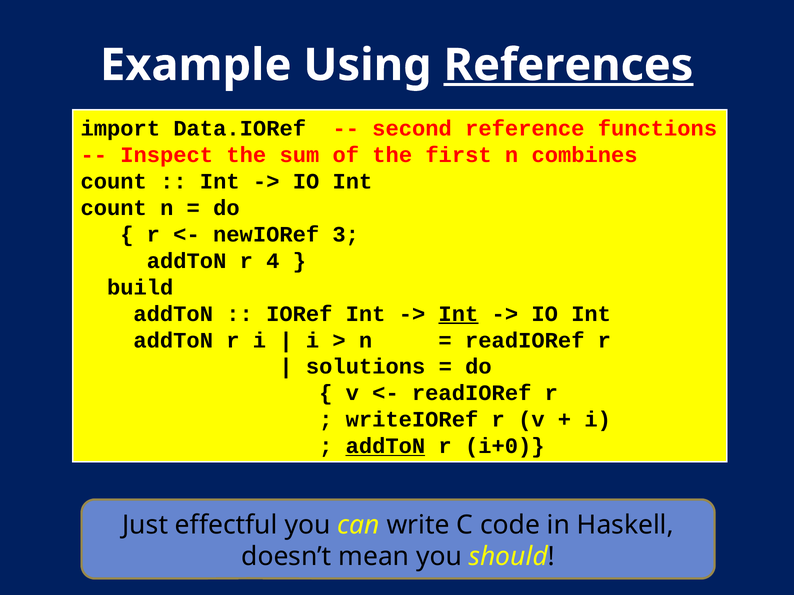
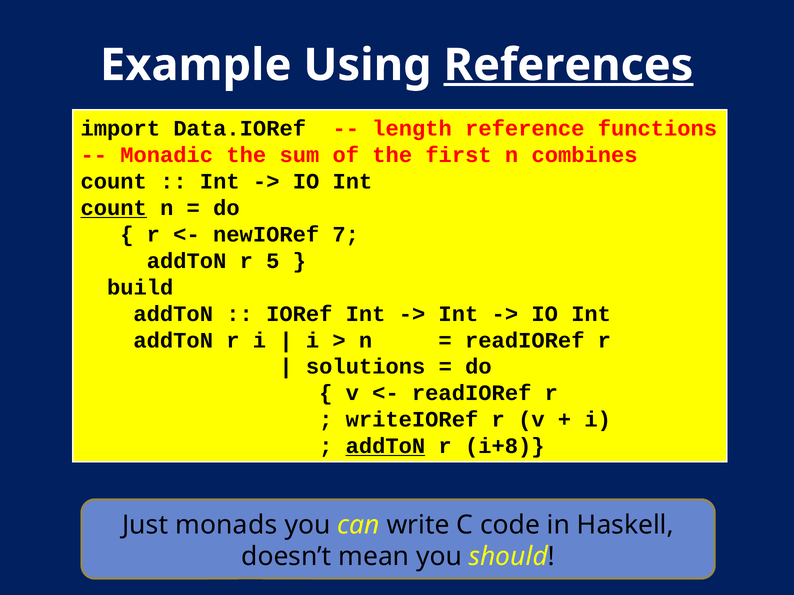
second: second -> length
Inspect: Inspect -> Monadic
count at (114, 208) underline: none -> present
3: 3 -> 7
4: 4 -> 5
Int at (458, 314) underline: present -> none
i+0: i+0 -> i+8
effectful: effectful -> monads
